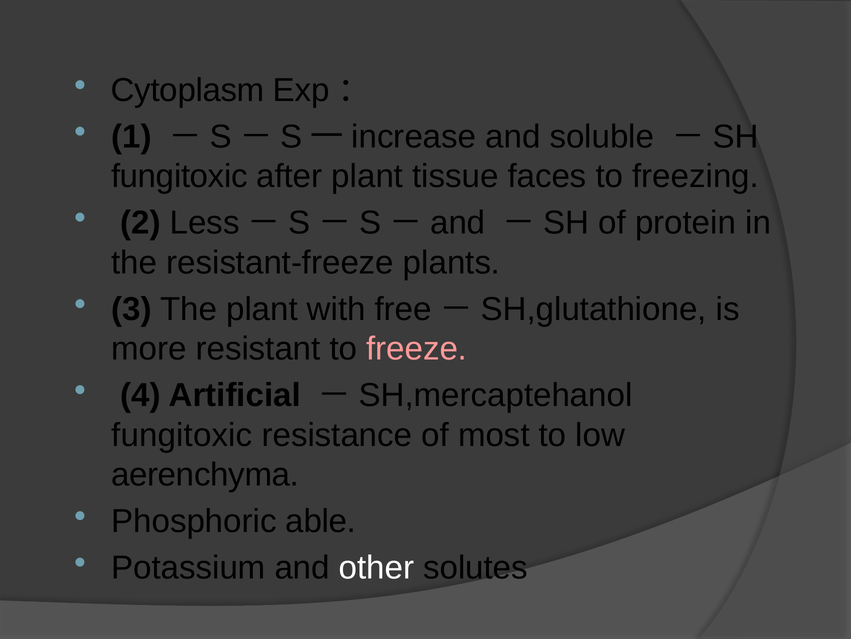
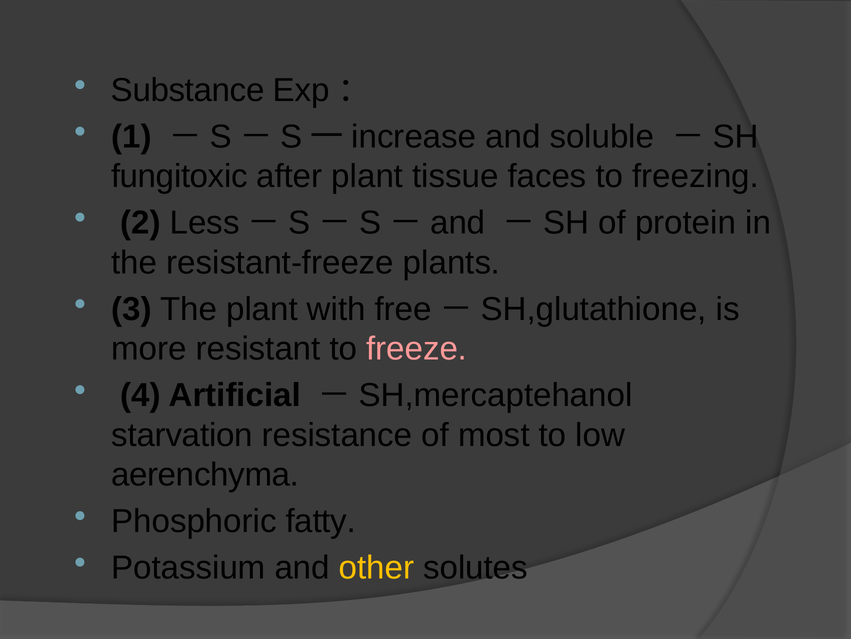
Cytoplasm: Cytoplasm -> Substance
fungitoxic at (182, 435): fungitoxic -> starvation
able: able -> fatty
other colour: white -> yellow
